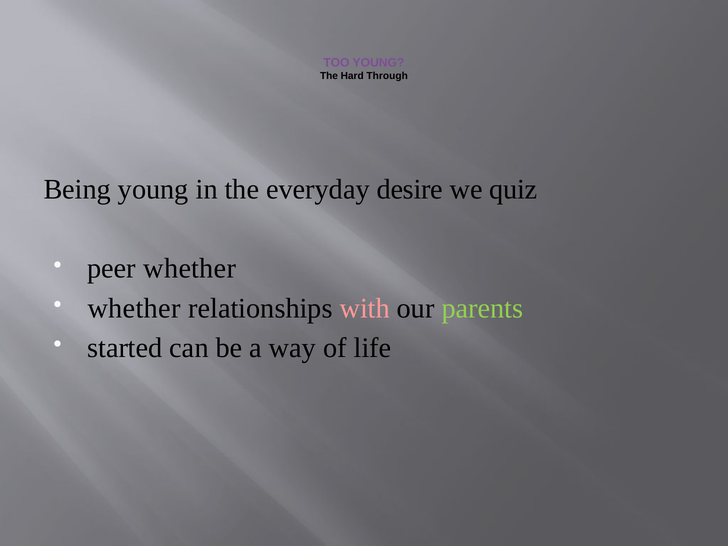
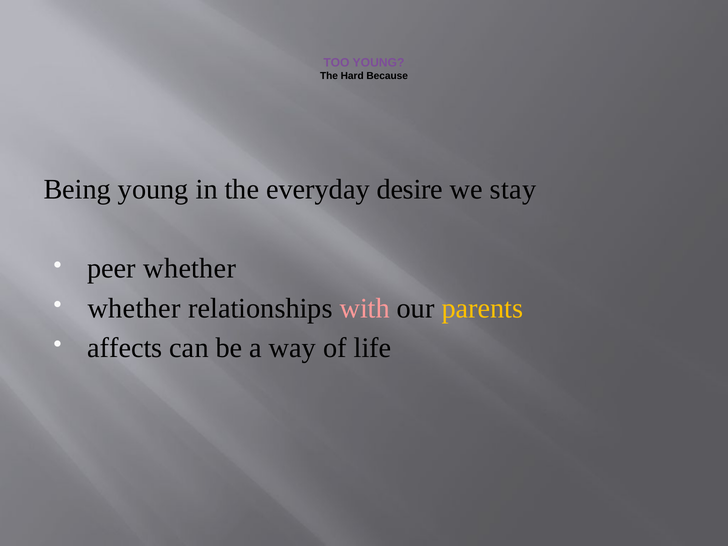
Through: Through -> Because
quiz: quiz -> stay
parents colour: light green -> yellow
started: started -> affects
